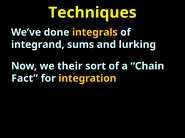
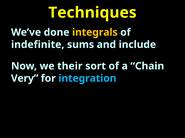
integrand: integrand -> indefinite
lurking: lurking -> include
Fact: Fact -> Very
integration colour: yellow -> light blue
